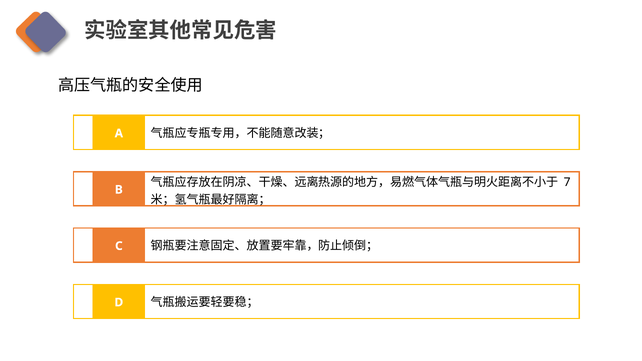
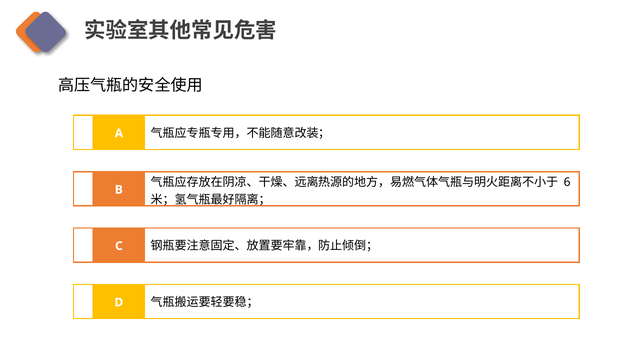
7: 7 -> 6
